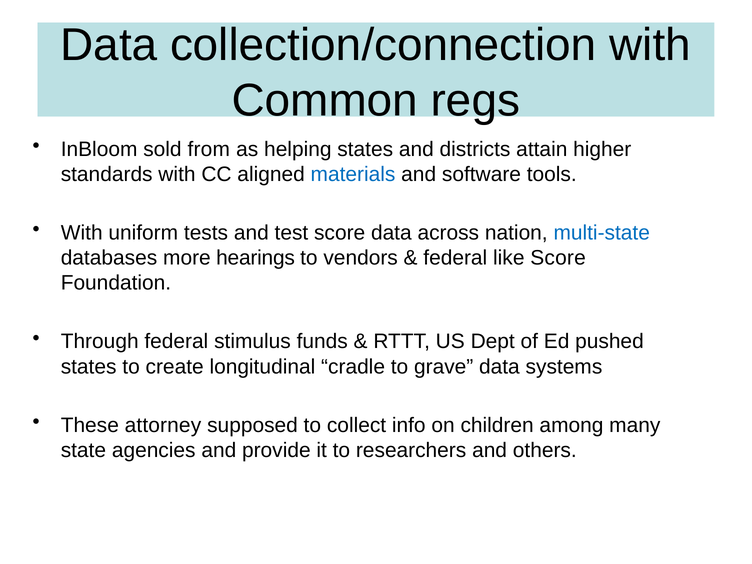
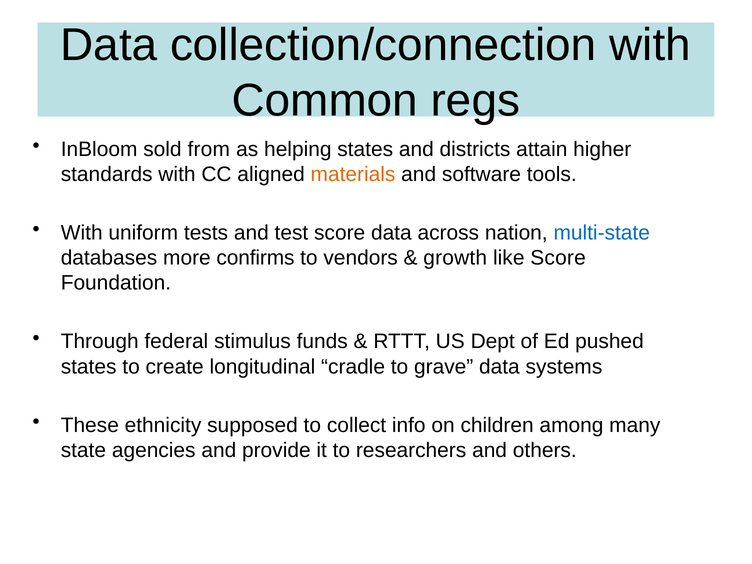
materials colour: blue -> orange
hearings: hearings -> confirms
federal at (455, 258): federal -> growth
attorney: attorney -> ethnicity
